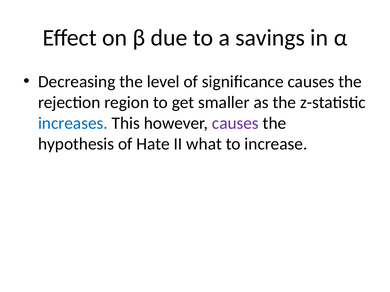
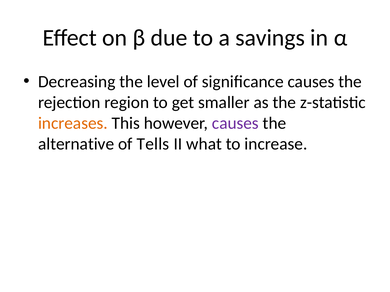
increases colour: blue -> orange
hypothesis: hypothesis -> alternative
Hate: Hate -> Tells
